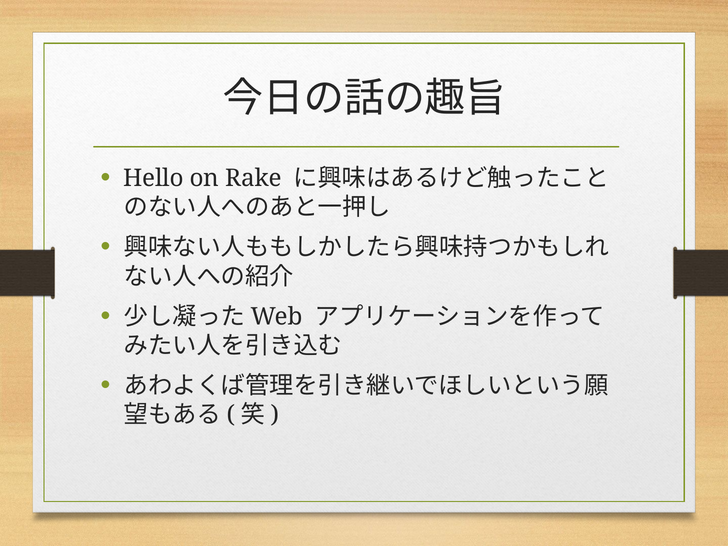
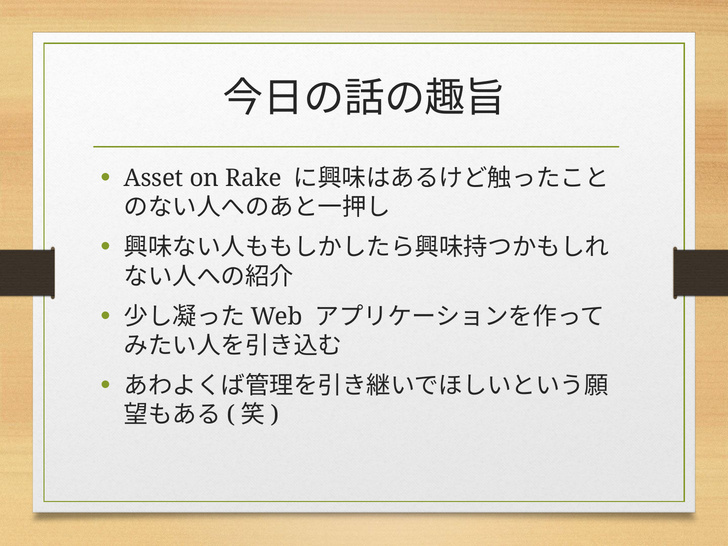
Hello: Hello -> Asset
